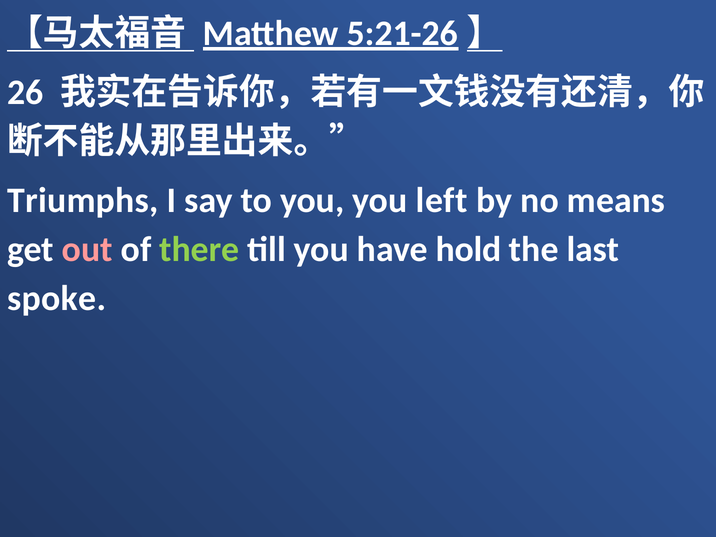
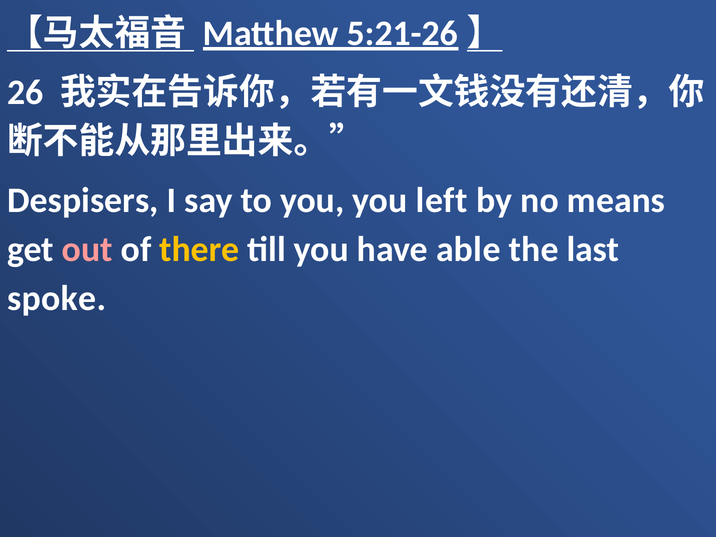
Triumphs: Triumphs -> Despisers
there colour: light green -> yellow
hold: hold -> able
